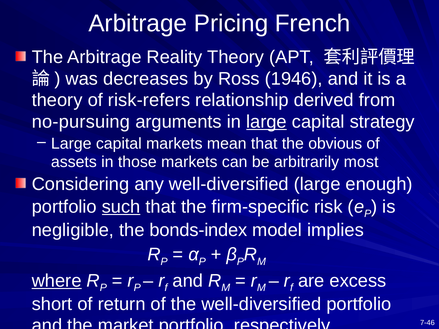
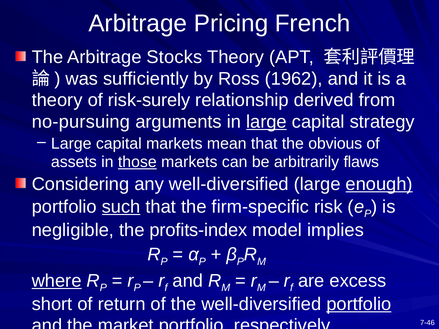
Reality: Reality -> Stocks
decreases: decreases -> sufficiently
1946: 1946 -> 1962
risk-refers: risk-refers -> risk-surely
those underline: none -> present
most: most -> flaws
enough underline: none -> present
bonds-index: bonds-index -> profits-index
portfolio at (359, 304) underline: none -> present
